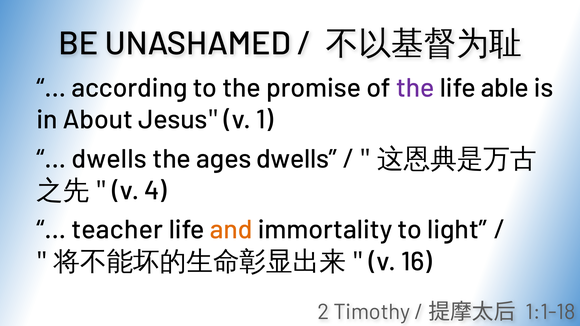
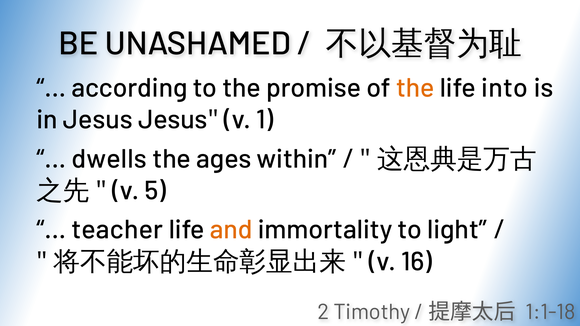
the at (415, 88) colour: purple -> orange
able: able -> into
in About: About -> Jesus
ages dwells: dwells -> within
4: 4 -> 5
